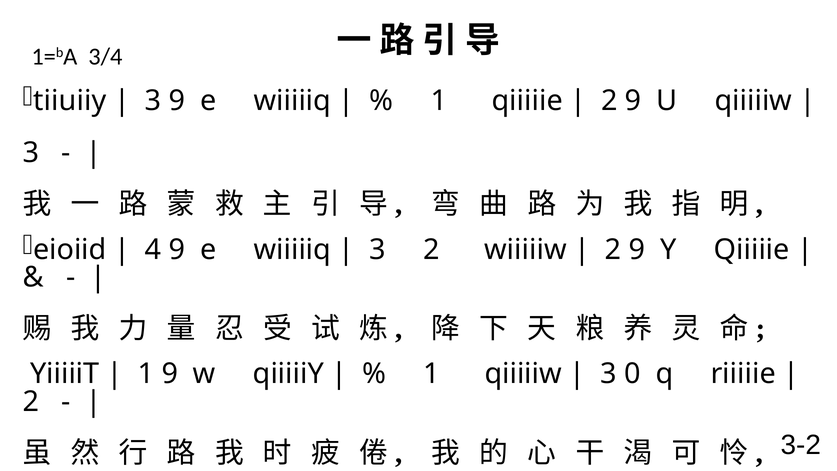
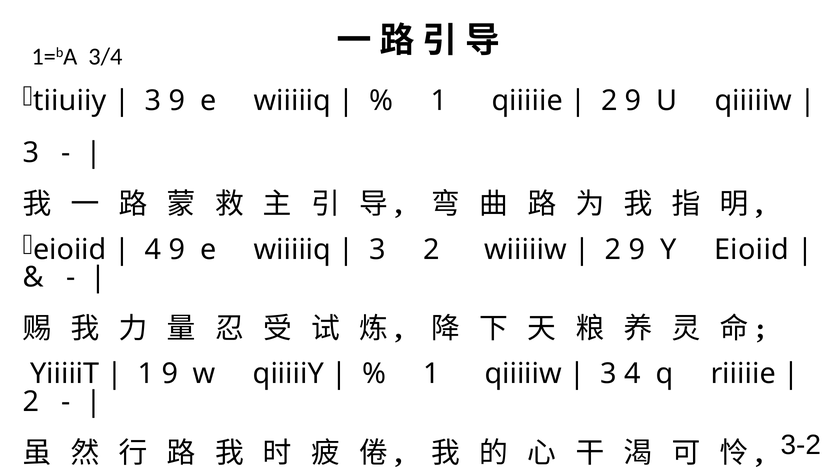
Y Qiiiiie: Qiiiiie -> Eioiid
3 0: 0 -> 4
